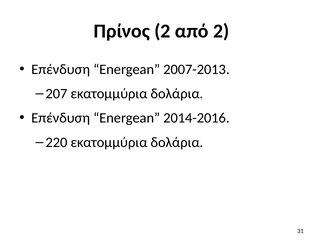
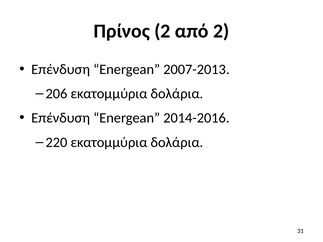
207: 207 -> 206
